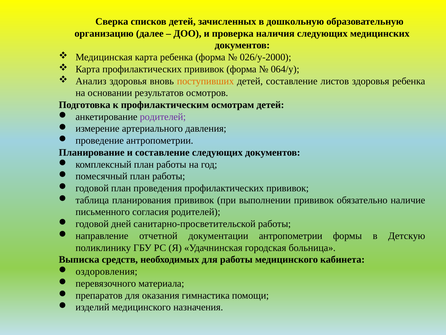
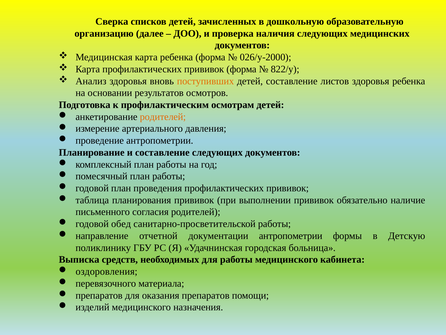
064/у: 064/у -> 822/у
родителей at (163, 117) colour: purple -> orange
дней: дней -> обед
оказания гимнастика: гимнастика -> препаратов
